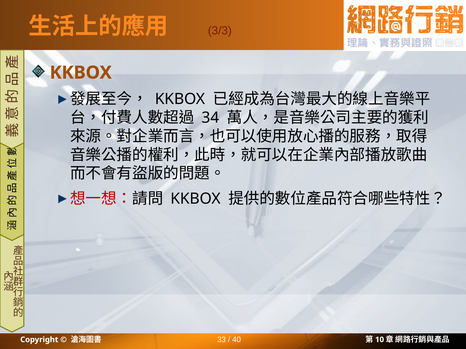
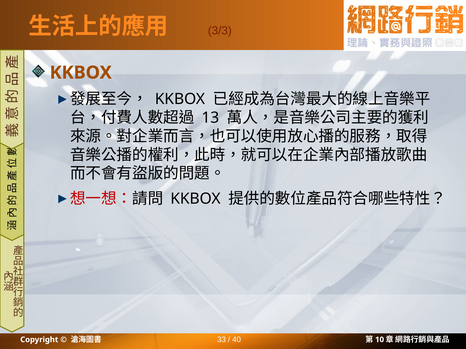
34: 34 -> 13
